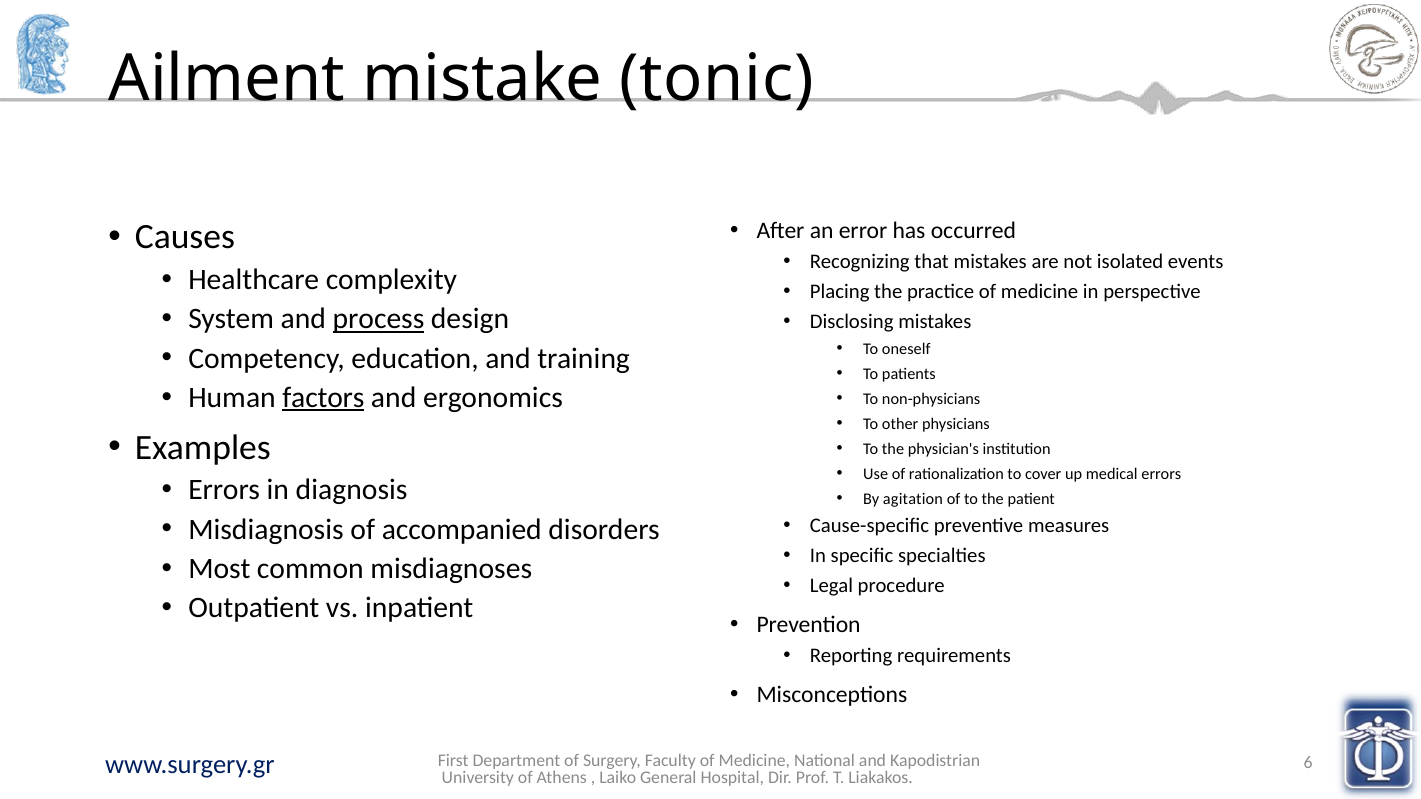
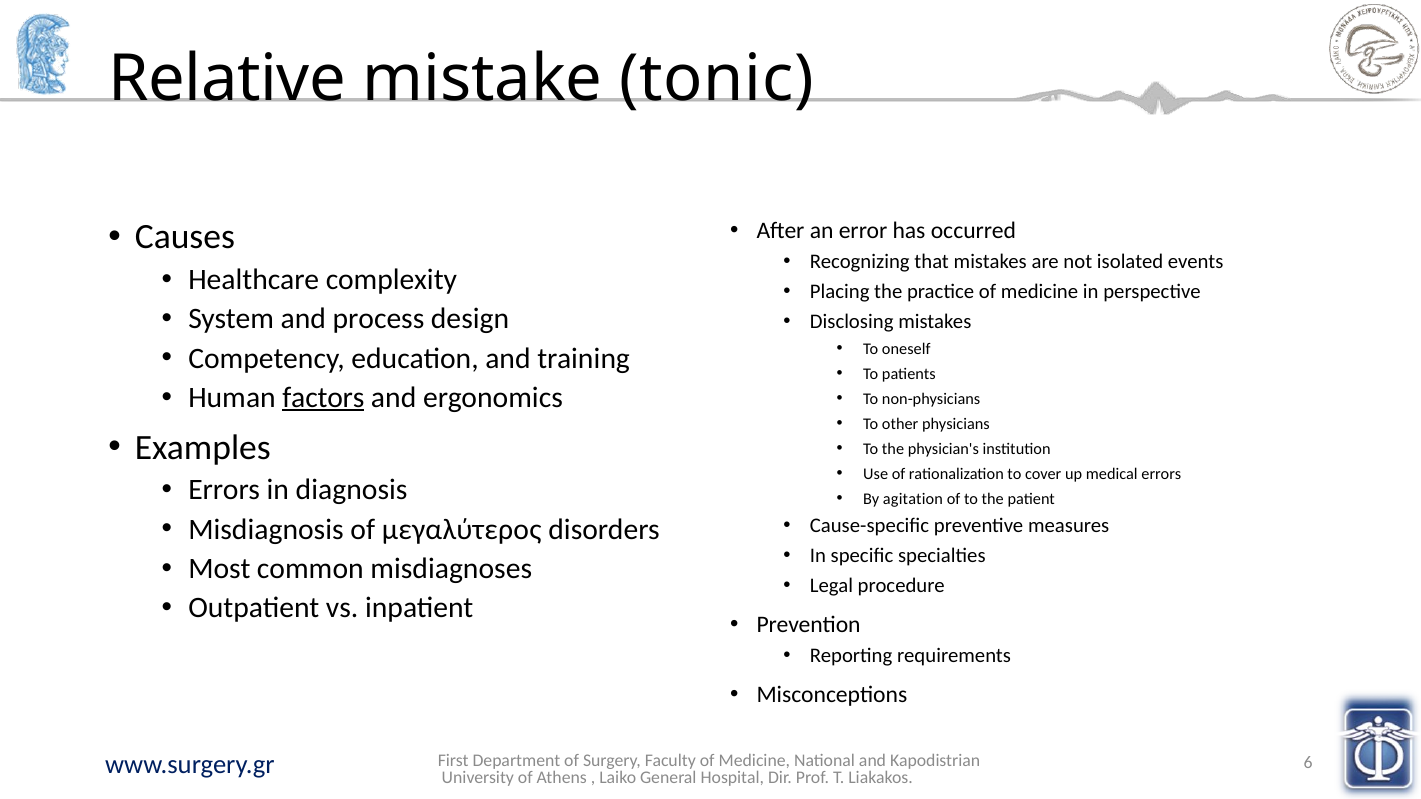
Ailment: Ailment -> Relative
process underline: present -> none
accompanied: accompanied -> μεγαλύτερος
